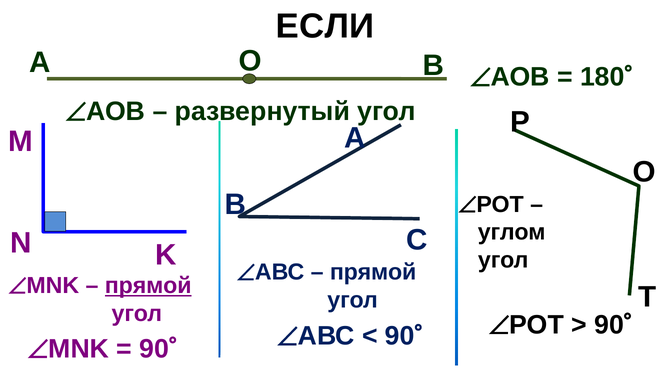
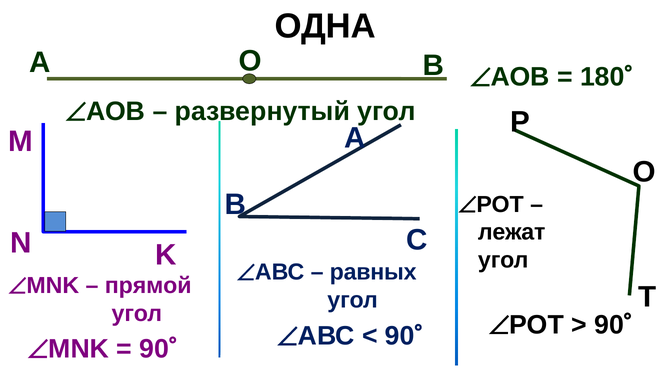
ЕСЛИ: ЕСЛИ -> ОДНА
углом: углом -> лежат
прямой at (373, 272): прямой -> равных
прямой at (148, 285) underline: present -> none
